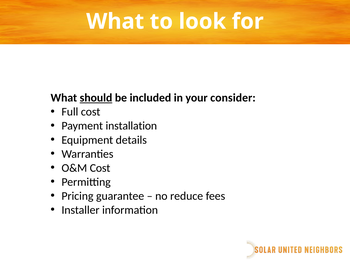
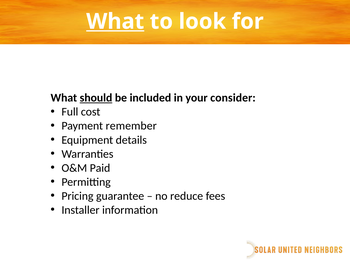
What at (115, 21) underline: none -> present
installation: installation -> remember
O&M Cost: Cost -> Paid
